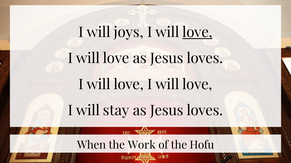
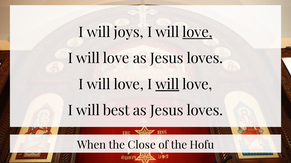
will at (167, 85) underline: none -> present
stay: stay -> best
Work: Work -> Close
